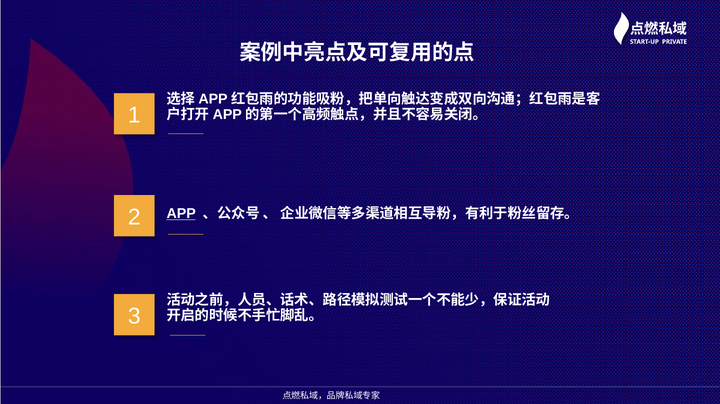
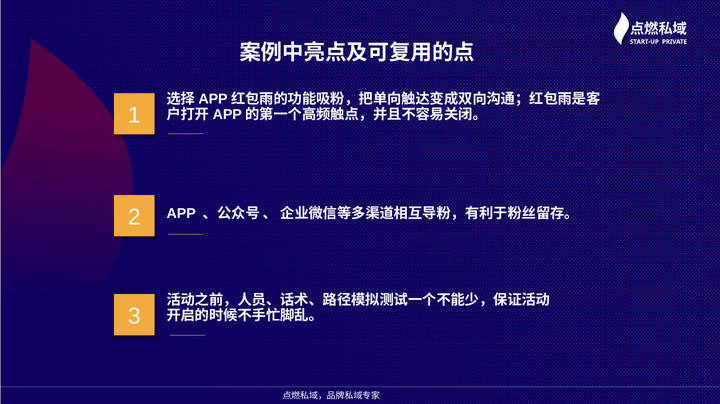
APP underline: present -> none
